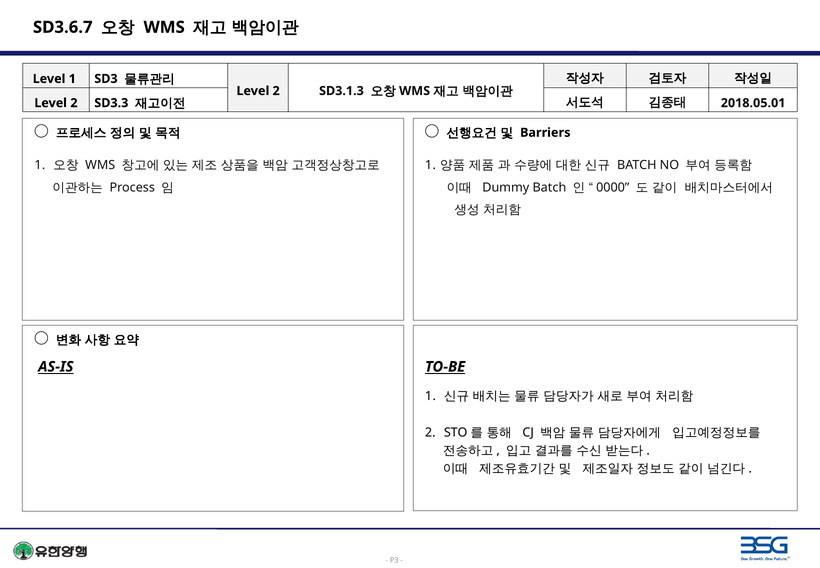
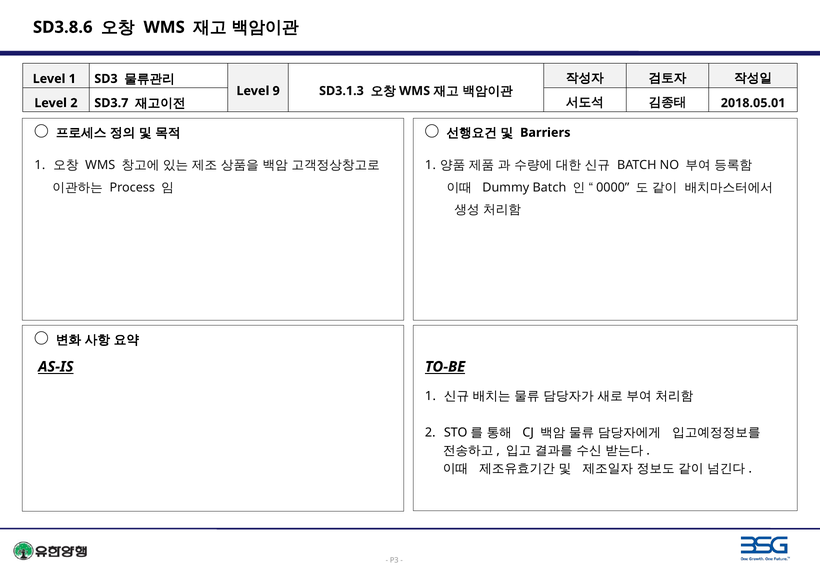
SD3.6.7: SD3.6.7 -> SD3.8.6
2 at (276, 91): 2 -> 9
SD3.3: SD3.3 -> SD3.7
